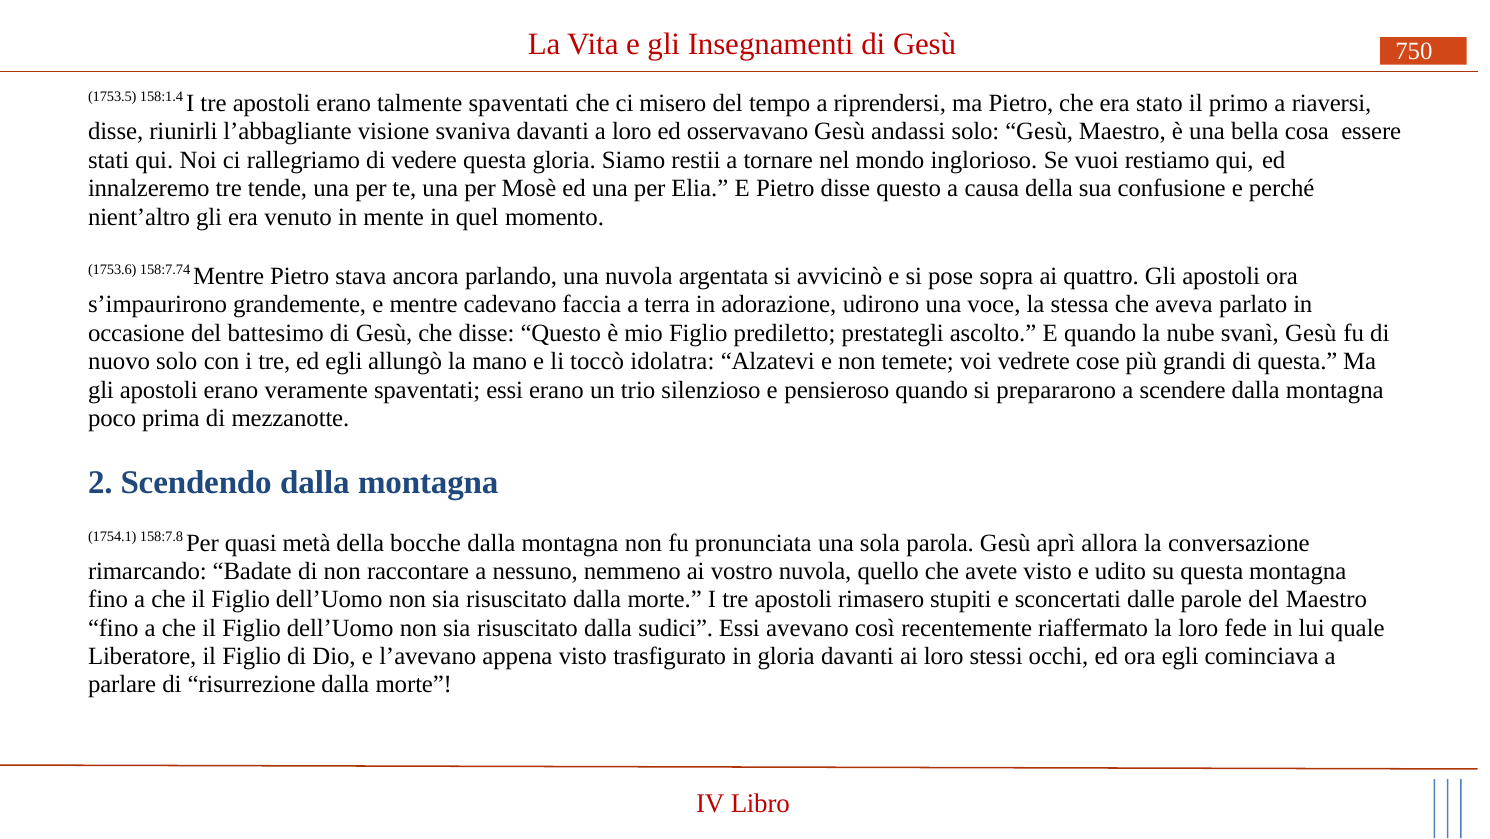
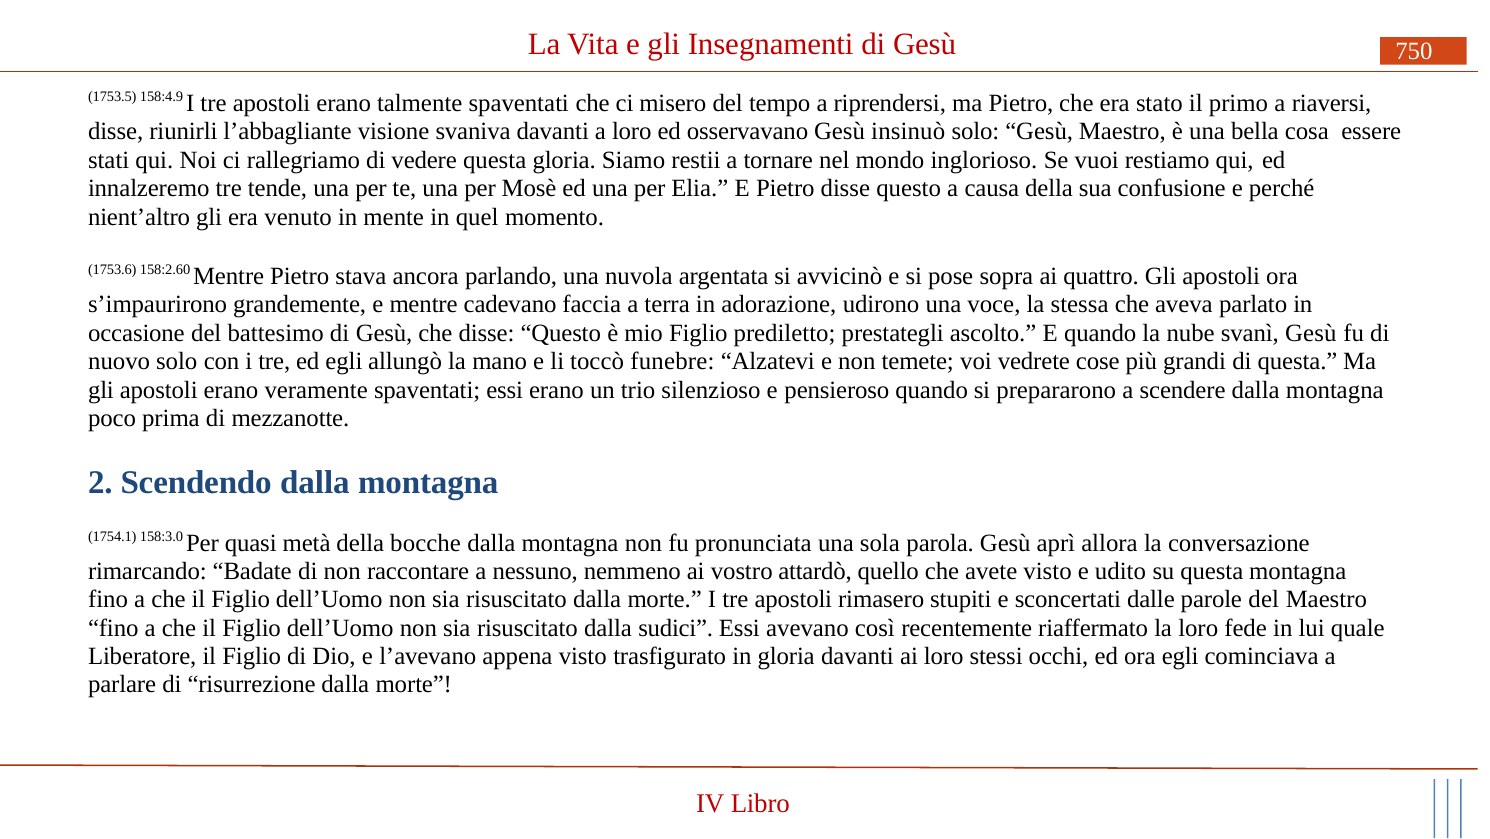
158:1.4: 158:1.4 -> 158:4.9
andassi: andassi -> insinuò
158:7.74: 158:7.74 -> 158:2.60
idolatra: idolatra -> funebre
158:7.8: 158:7.8 -> 158:3.0
vostro nuvola: nuvola -> attardò
